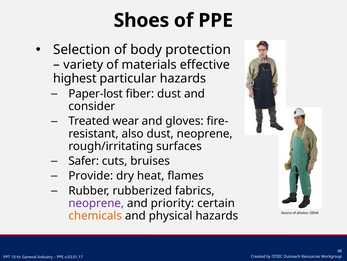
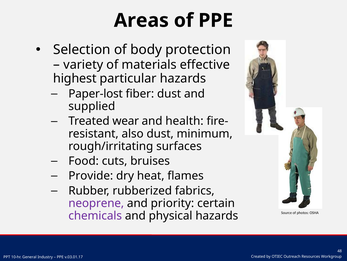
Shoes: Shoes -> Areas
consider: consider -> supplied
gloves: gloves -> health
dust neoprene: neoprene -> minimum
Safer: Safer -> Food
chemicals colour: orange -> purple
